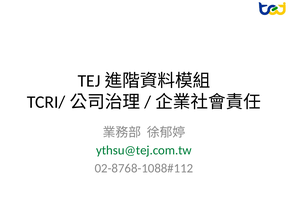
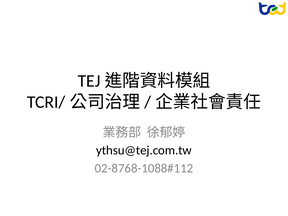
ythsu@tej.com.tw colour: green -> black
